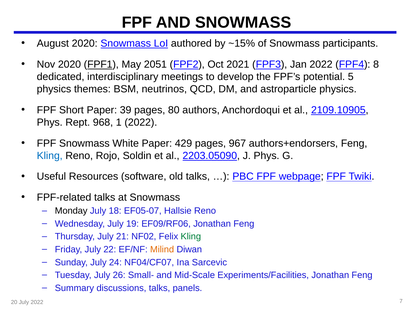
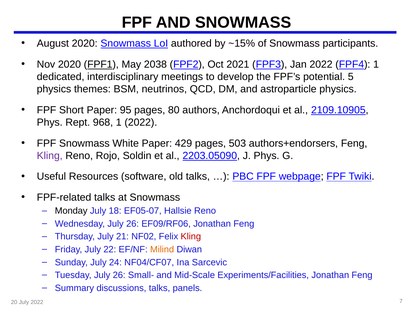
2051: 2051 -> 2038
FPF4 8: 8 -> 1
39: 39 -> 95
967: 967 -> 503
Kling at (50, 156) colour: blue -> purple
Wednesday July 19: 19 -> 26
Kling at (191, 236) colour: green -> red
